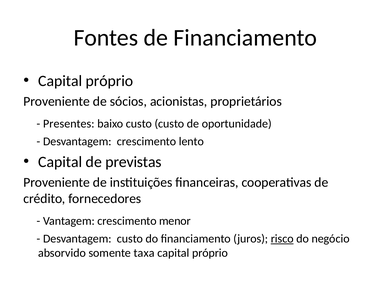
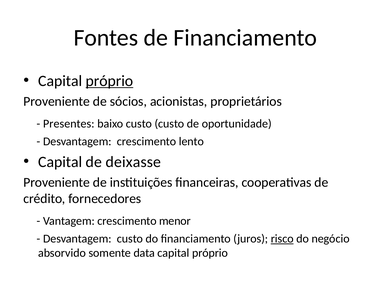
próprio at (110, 81) underline: none -> present
previstas: previstas -> deixasse
taxa: taxa -> data
